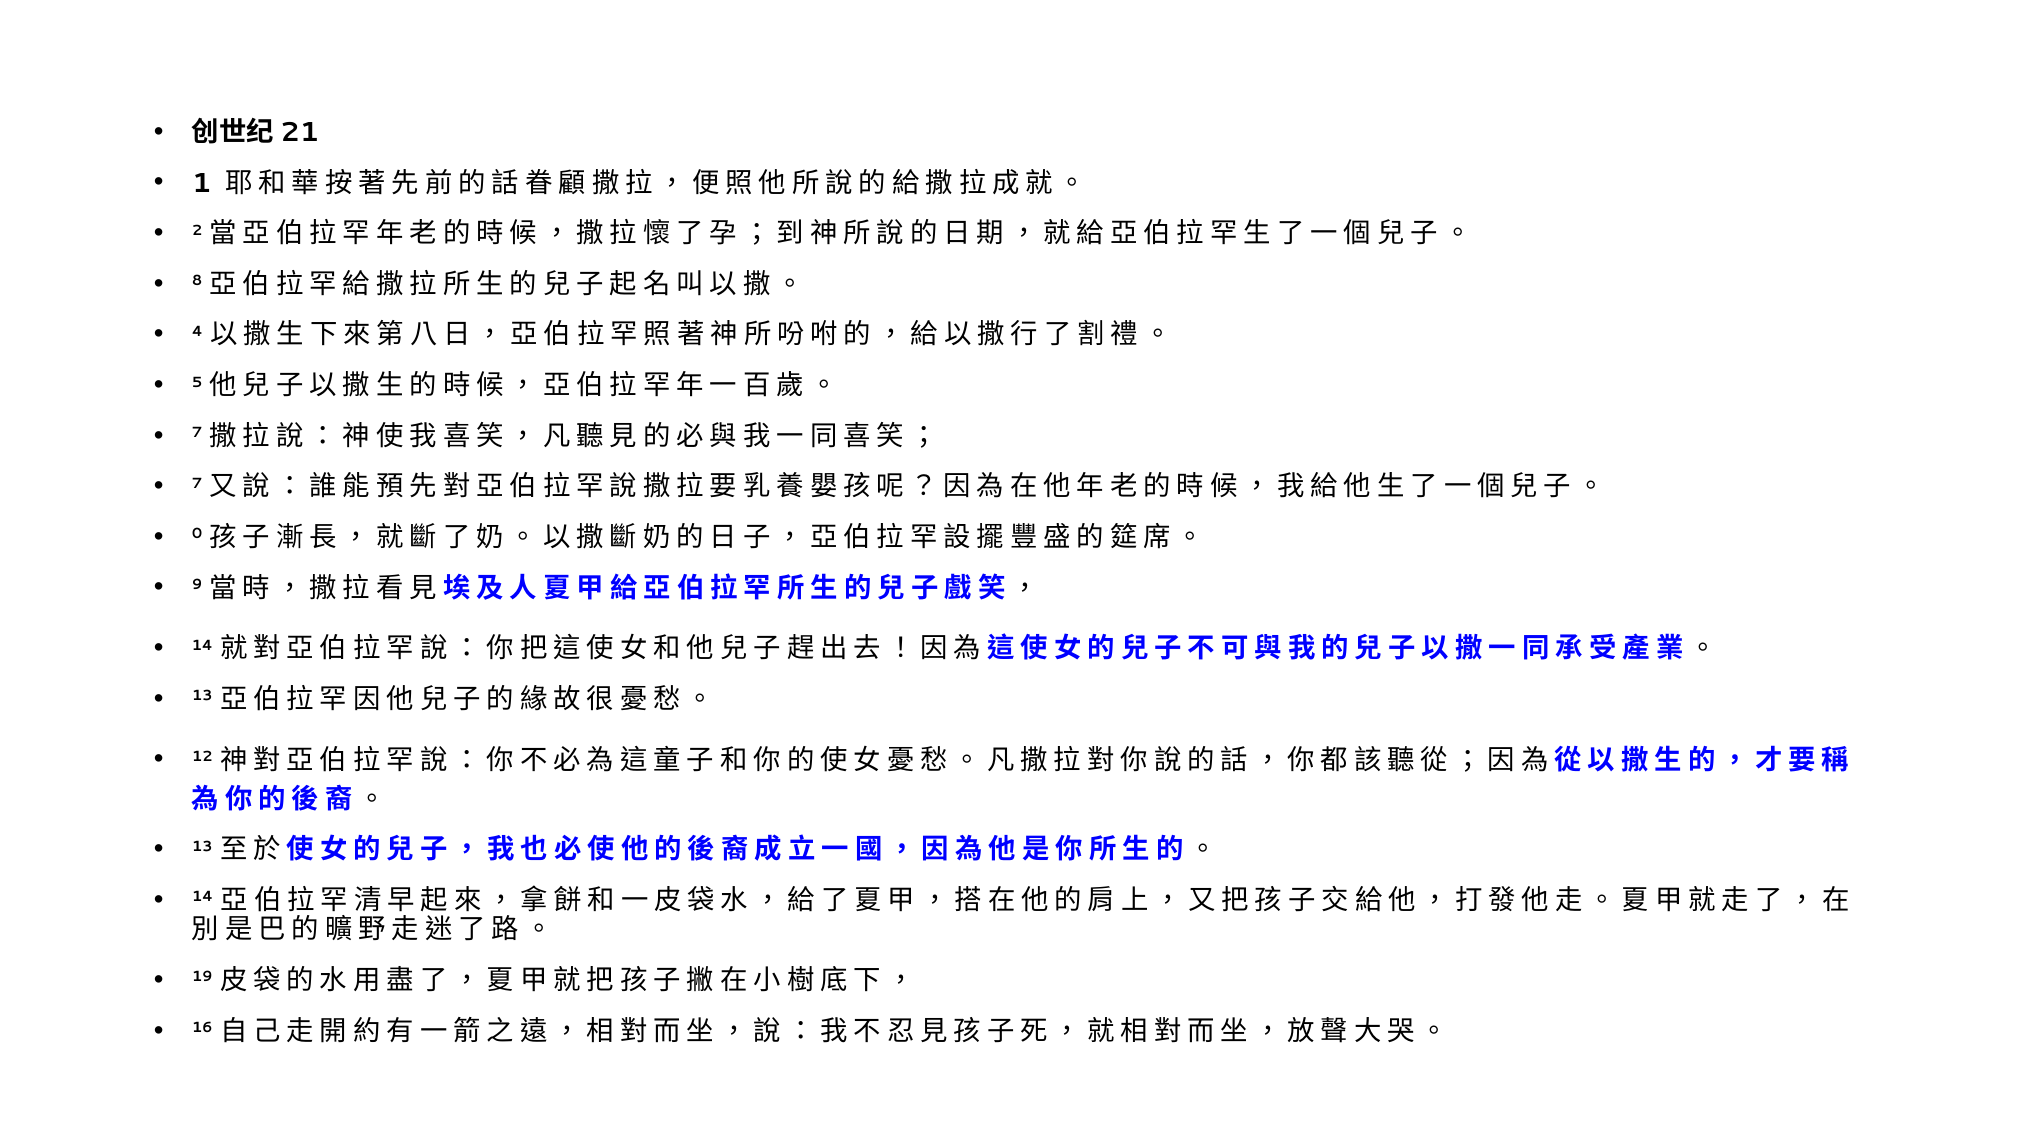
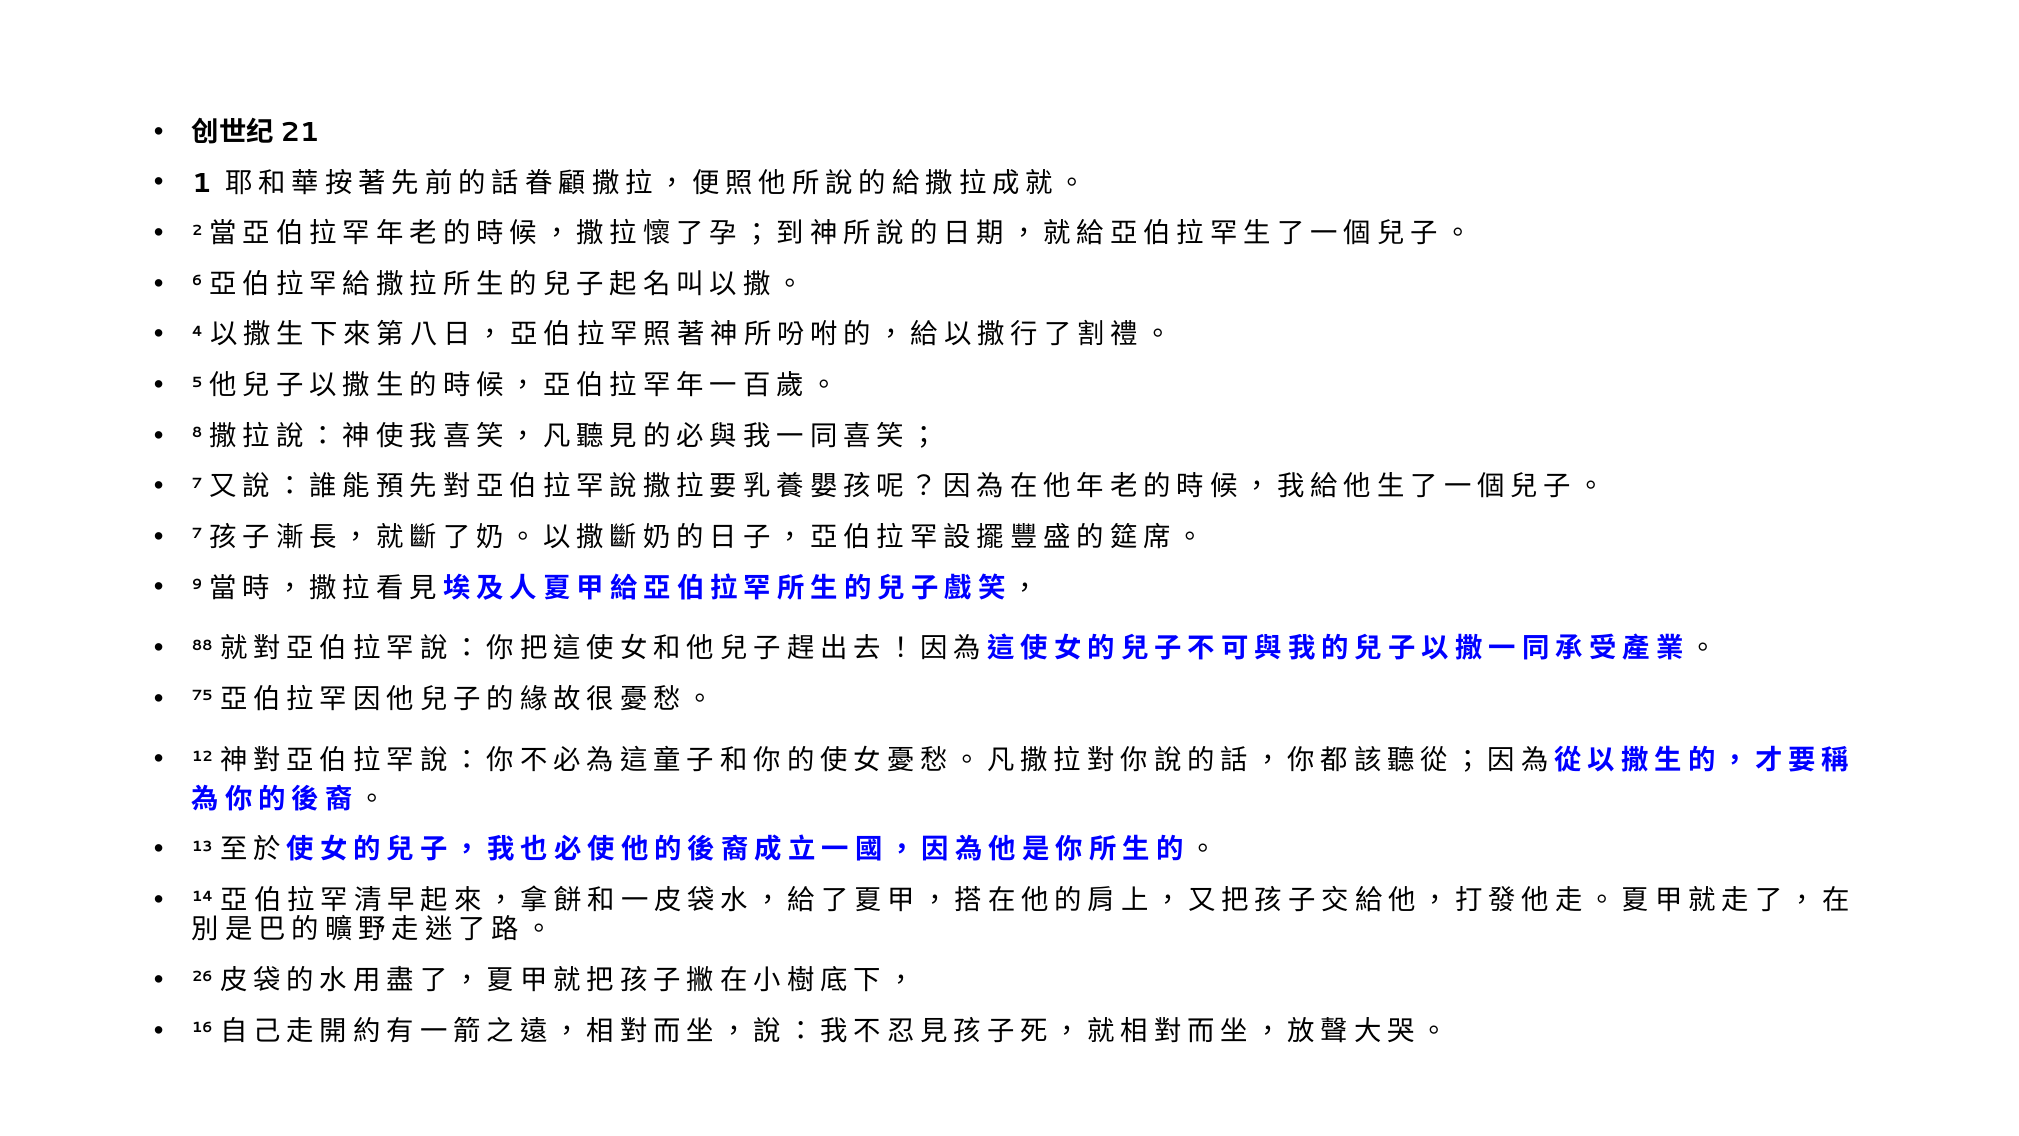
8: 8 -> 6
7 at (197, 433): 7 -> 8
0 at (197, 534): 0 -> 7
14 at (202, 645): 14 -> 88
13 at (202, 696): 13 -> 75
19: 19 -> 26
